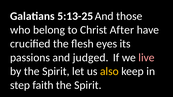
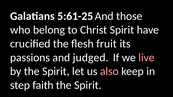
5:13-25: 5:13-25 -> 5:61-25
Christ After: After -> Spirit
eyes: eyes -> fruit
also colour: yellow -> pink
